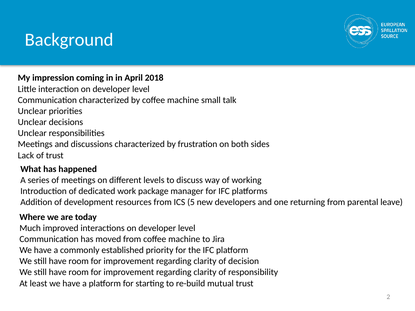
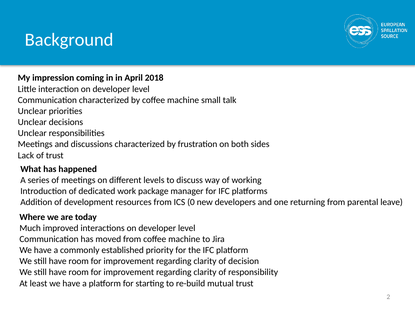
5: 5 -> 0
